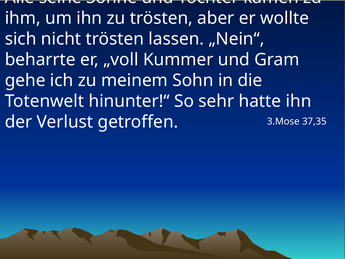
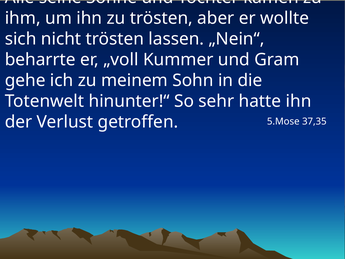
3.Mose: 3.Mose -> 5.Mose
